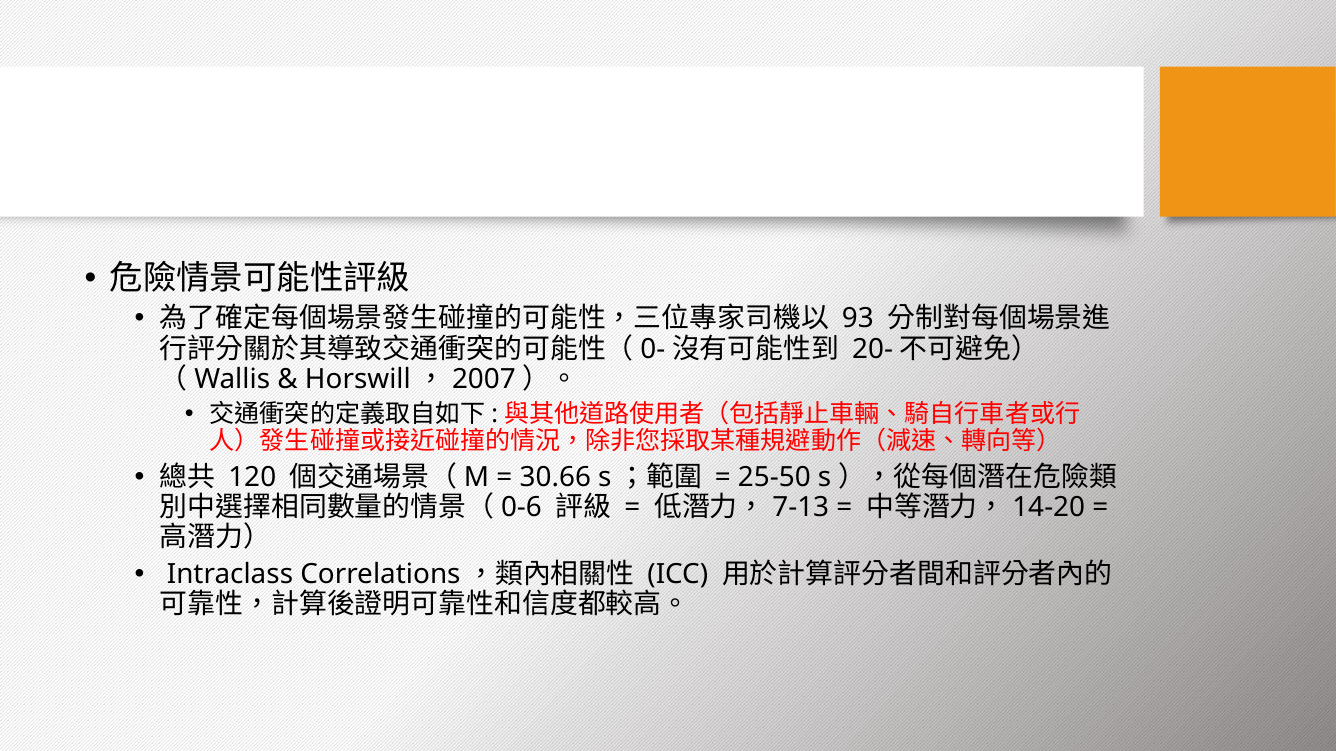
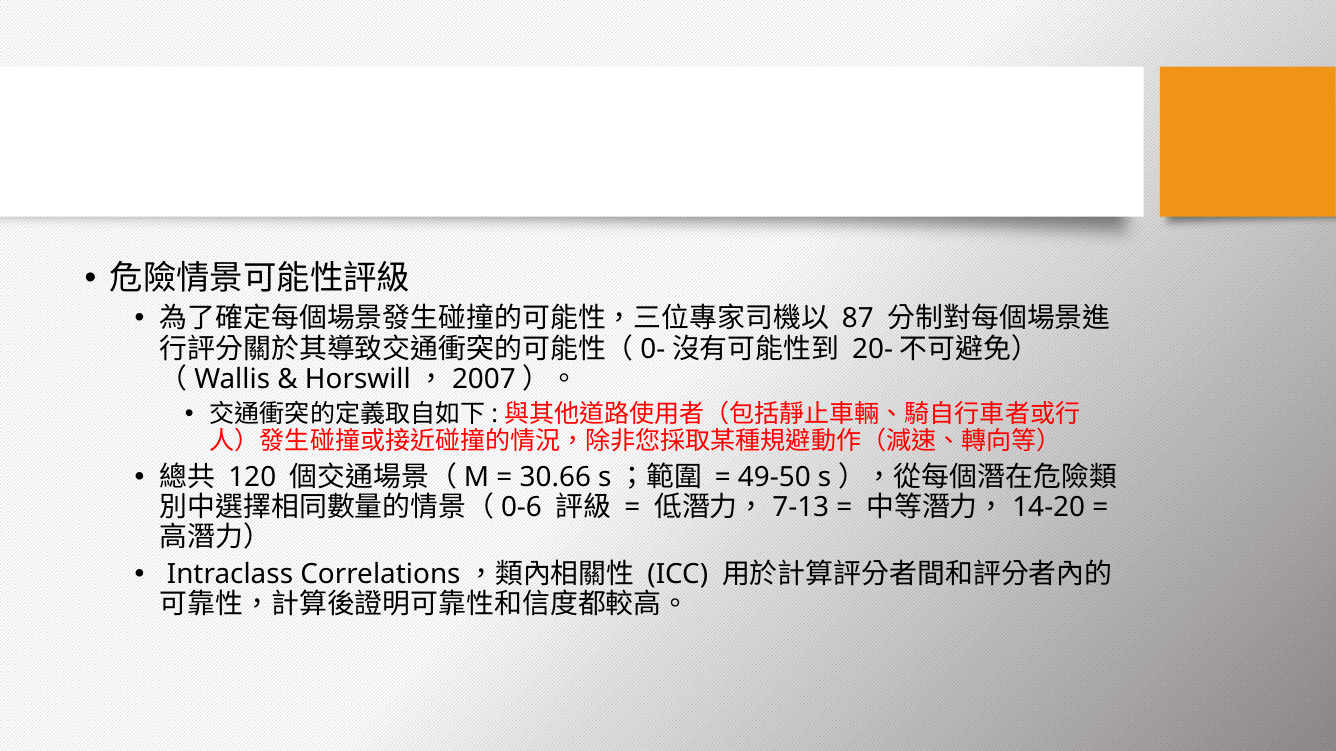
93: 93 -> 87
25-50: 25-50 -> 49-50
